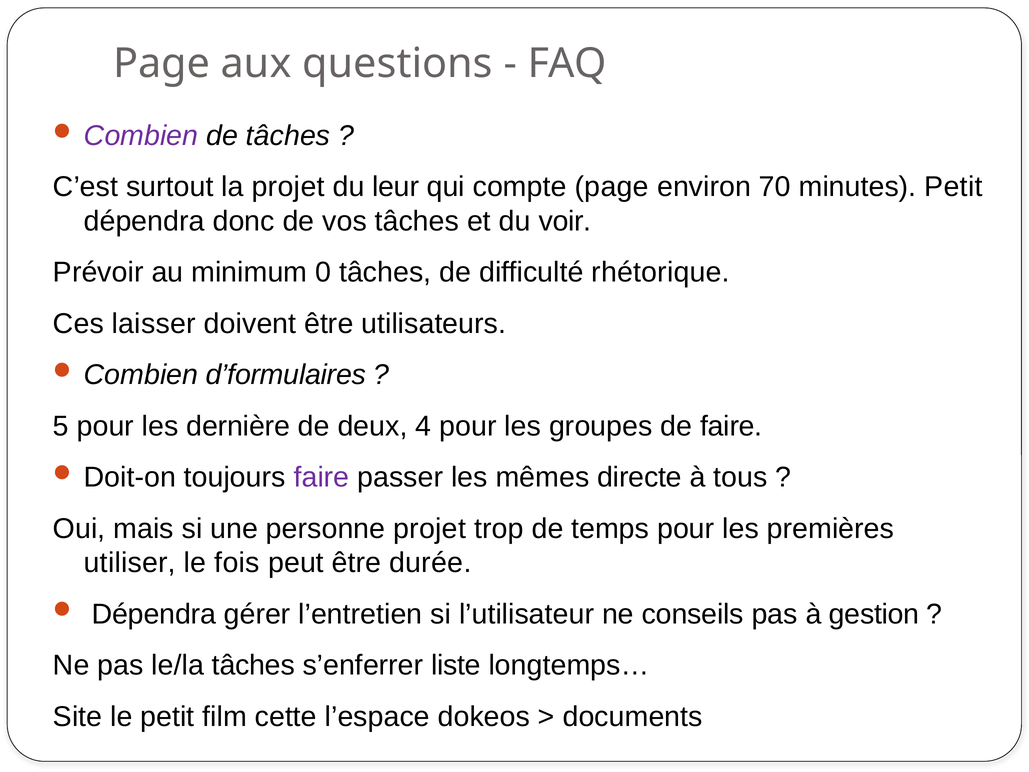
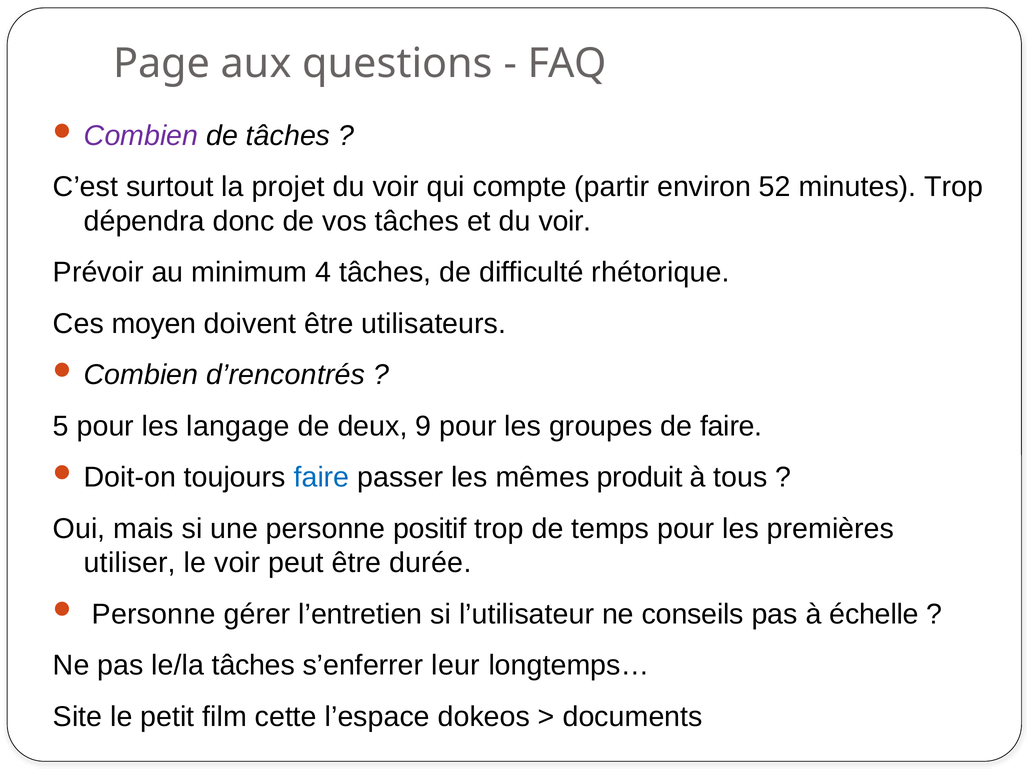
leur at (396, 187): leur -> voir
compte page: page -> partir
70: 70 -> 52
minutes Petit: Petit -> Trop
0: 0 -> 4
laisser: laisser -> moyen
d’formulaires: d’formulaires -> d’rencontrés
dernière: dernière -> langage
4: 4 -> 9
faire at (321, 477) colour: purple -> blue
directe: directe -> produit
personne projet: projet -> positif
le fois: fois -> voir
Dépendra at (154, 614): Dépendra -> Personne
gestion: gestion -> échelle
liste: liste -> leur
